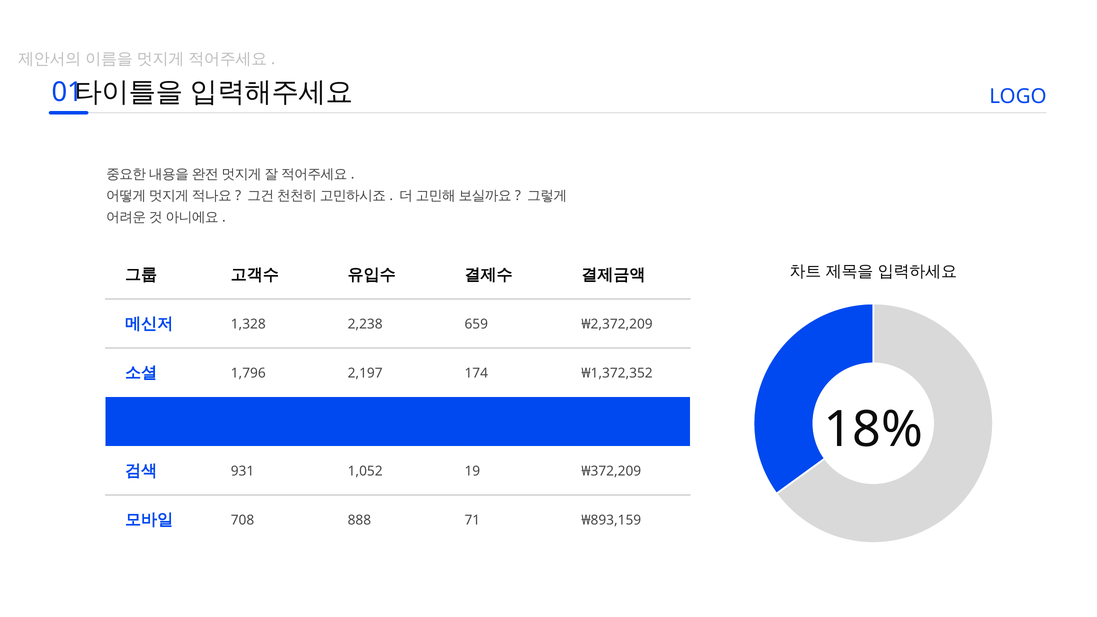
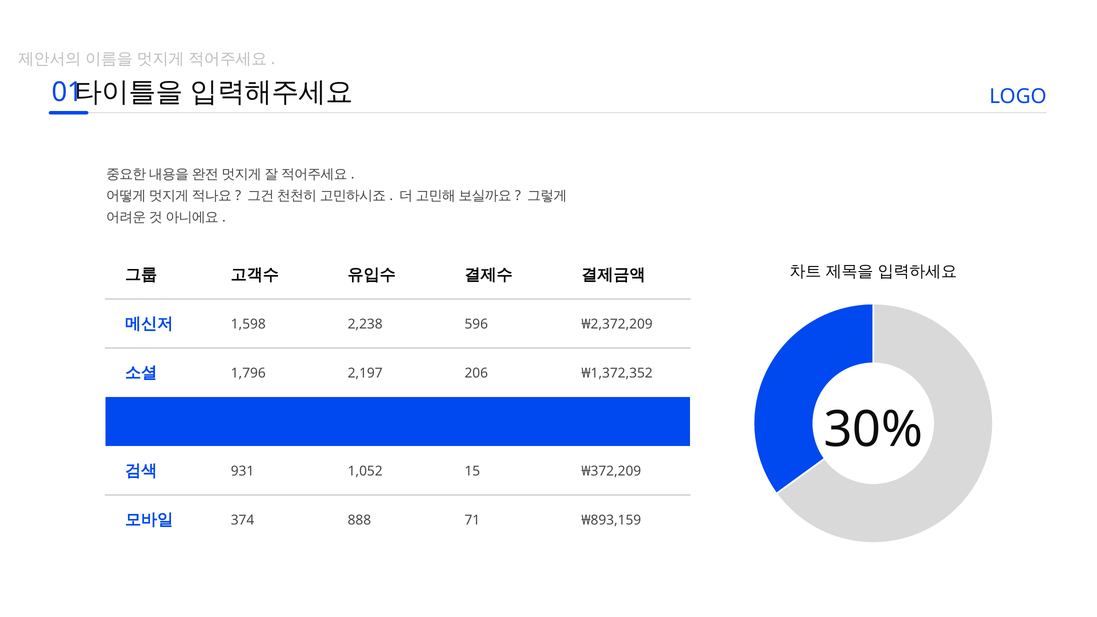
1,328: 1,328 -> 1,598
659: 659 -> 596
174: 174 -> 206
18%: 18% -> 30%
19: 19 -> 15
708: 708 -> 374
